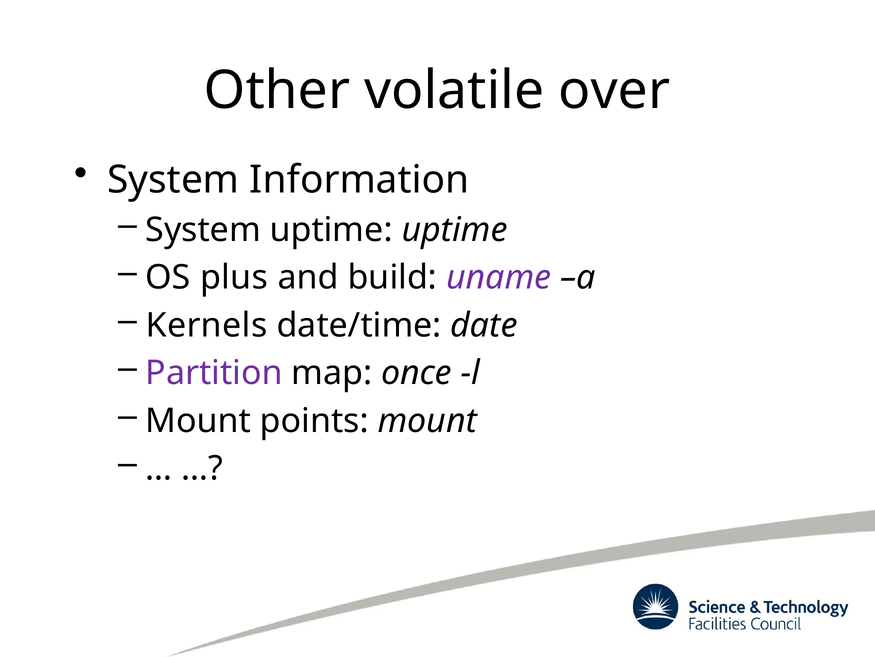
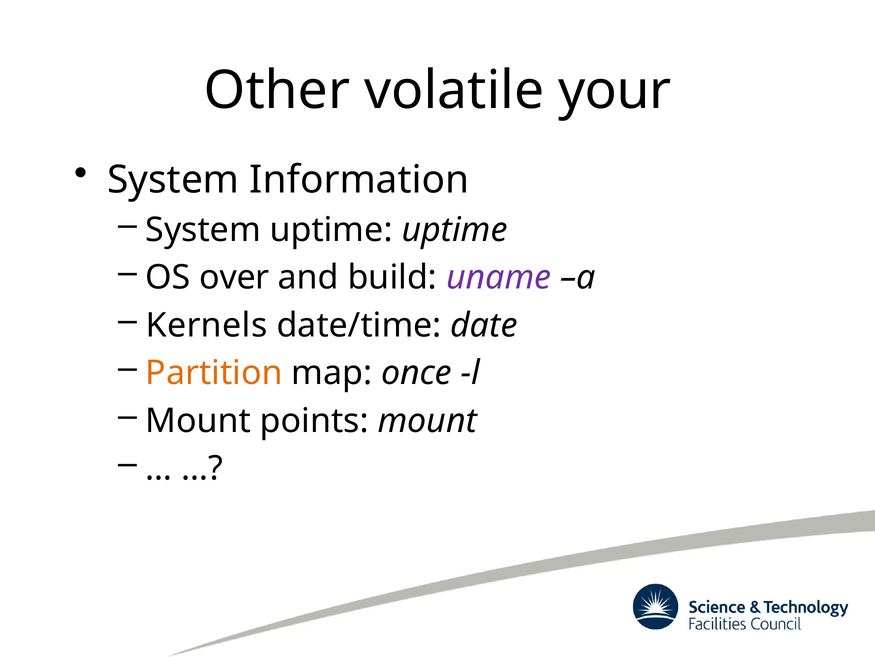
over: over -> your
plus: plus -> over
Partition colour: purple -> orange
